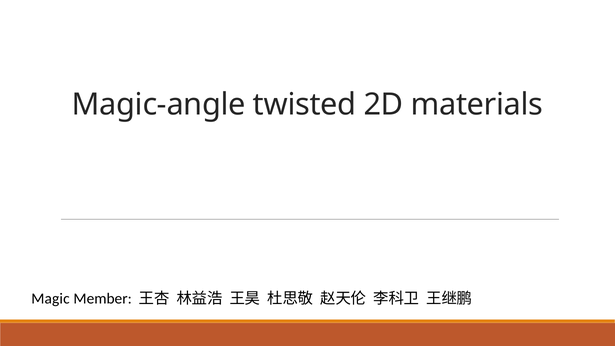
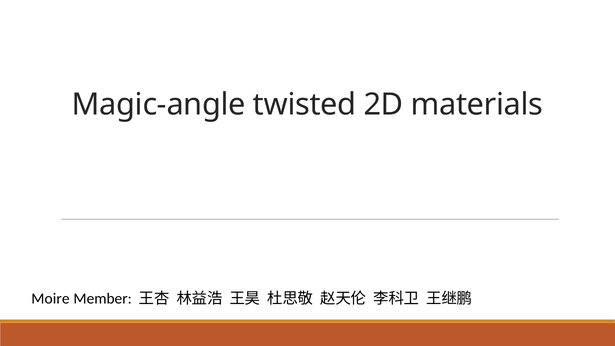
Magic: Magic -> Moire
